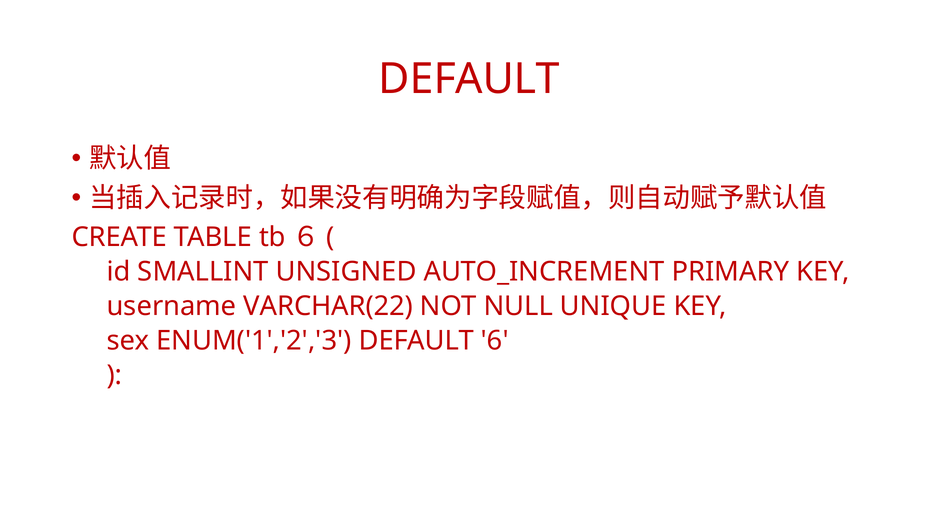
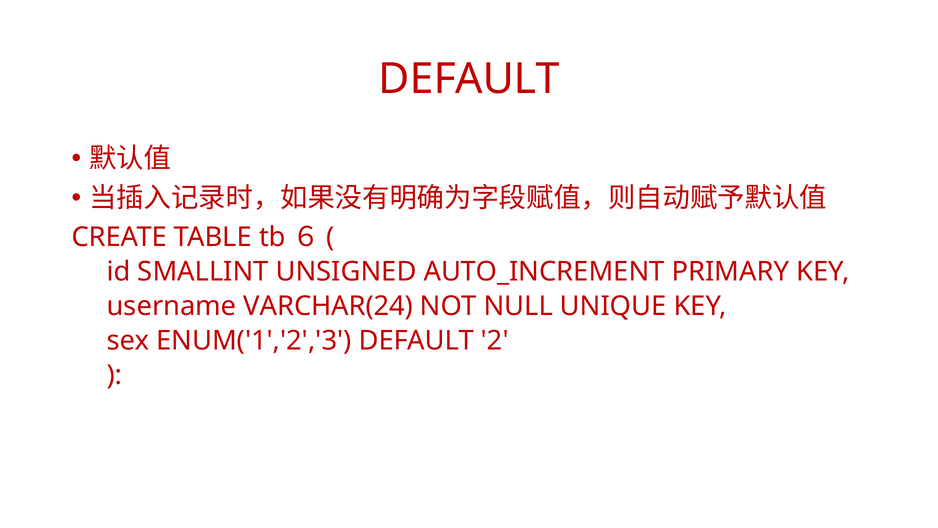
VARCHAR(22: VARCHAR(22 -> VARCHAR(24
6: 6 -> 2
